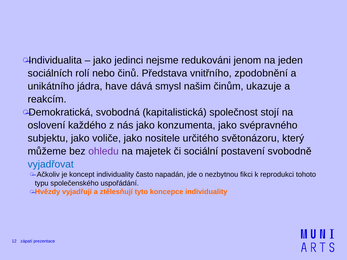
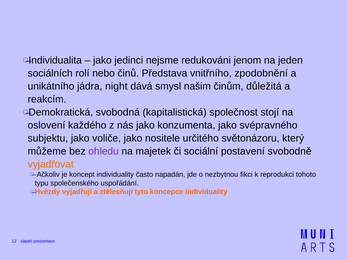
have: have -> night
ukazuje: ukazuje -> důležitá
vyjadřovat colour: blue -> orange
